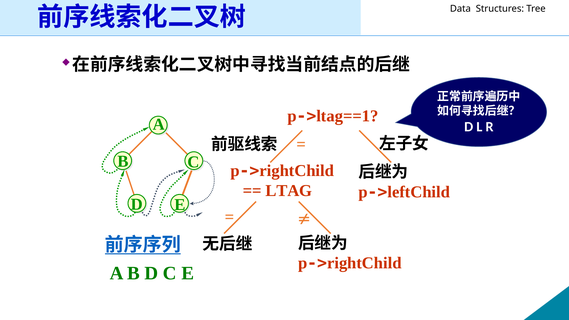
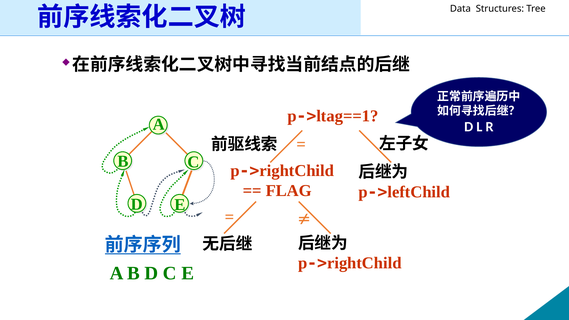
LTAG: LTAG -> FLAG
